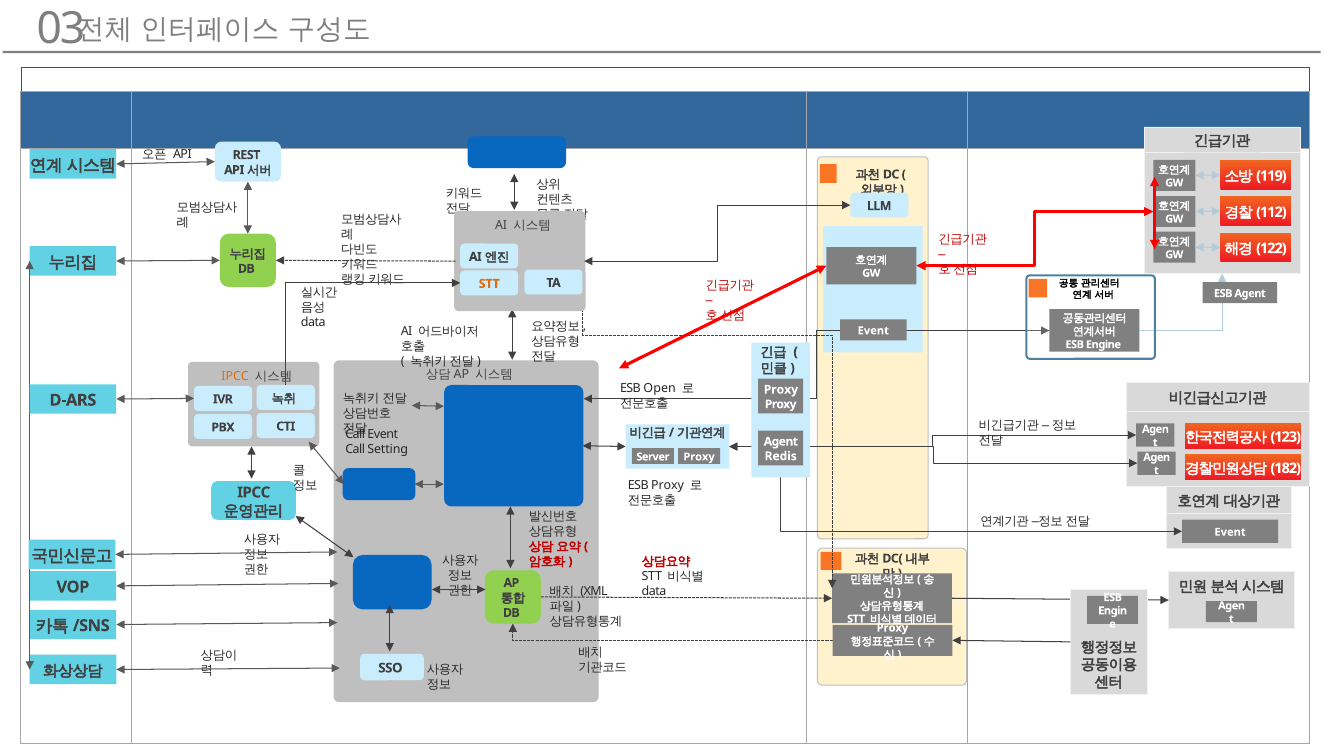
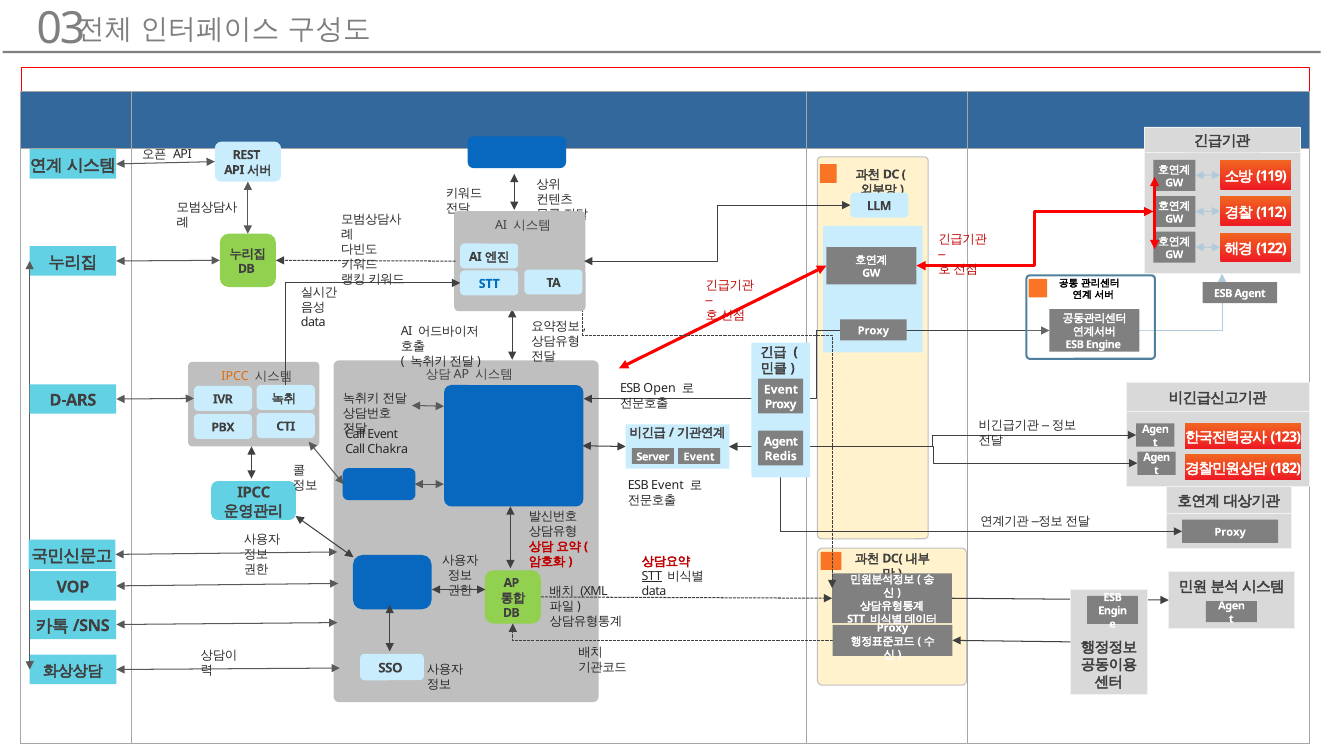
STT at (489, 284) colour: orange -> blue
Event at (873, 331): Event -> Proxy
Proxy at (781, 390): Proxy -> Event
Setting: Setting -> Chakra
Proxy at (699, 457): Proxy -> Event
ESB Proxy: Proxy -> Event
Event at (1230, 532): Event -> Proxy
STT at (652, 576) underline: none -> present
